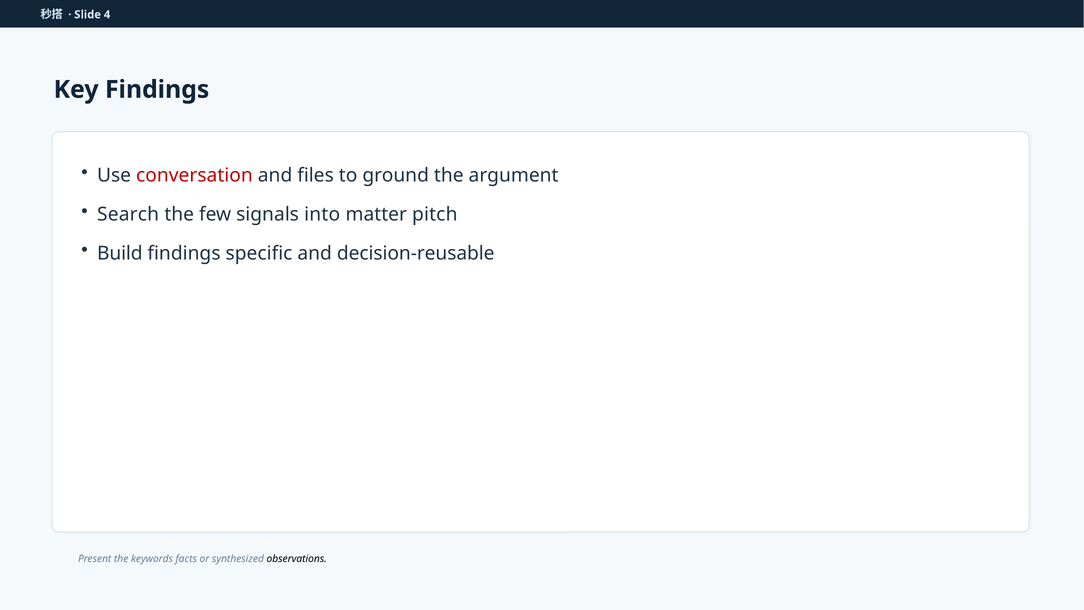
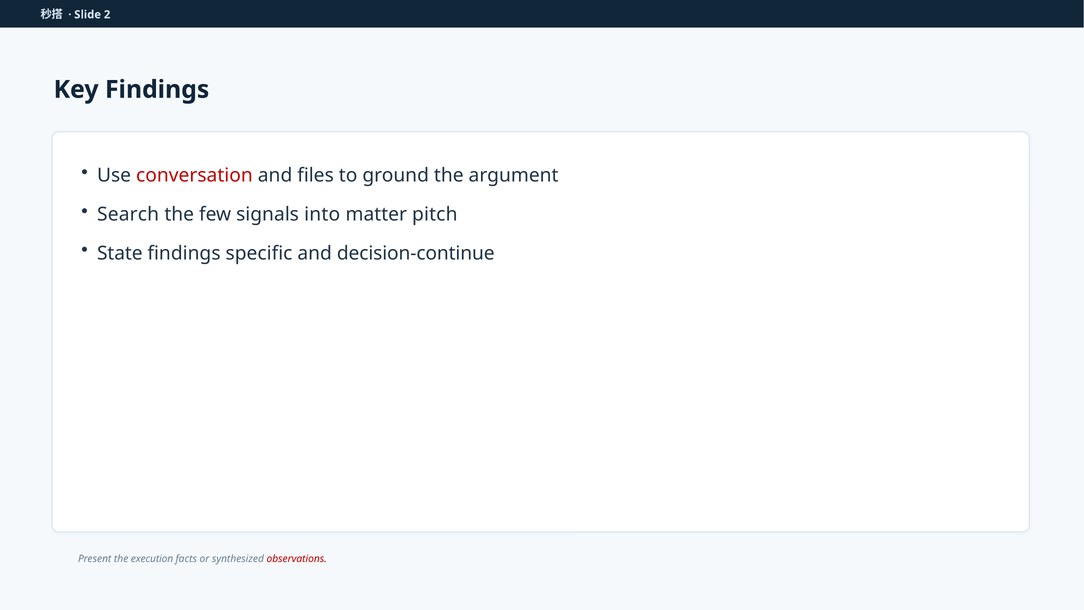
4: 4 -> 2
Build: Build -> State
decision-reusable: decision-reusable -> decision-continue
keywords: keywords -> execution
observations colour: black -> red
